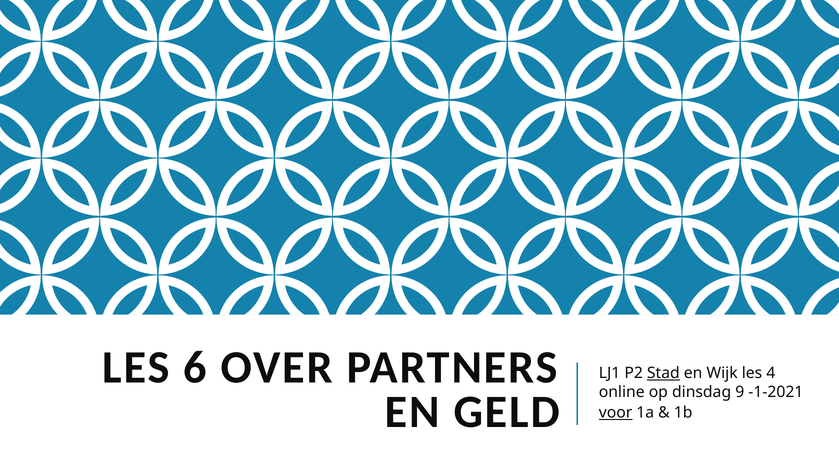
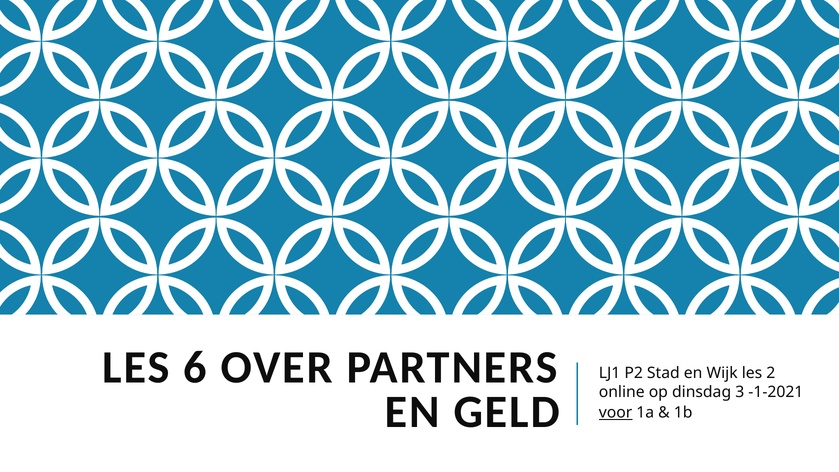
Stad underline: present -> none
4: 4 -> 2
9: 9 -> 3
